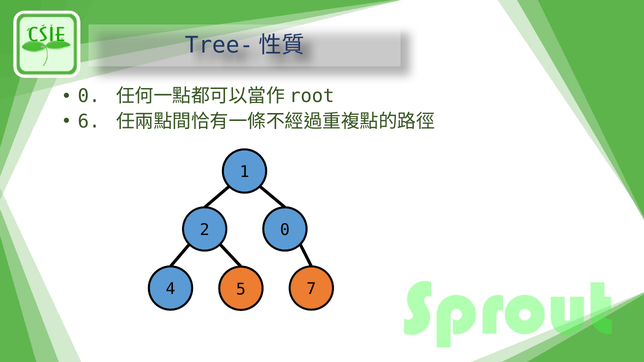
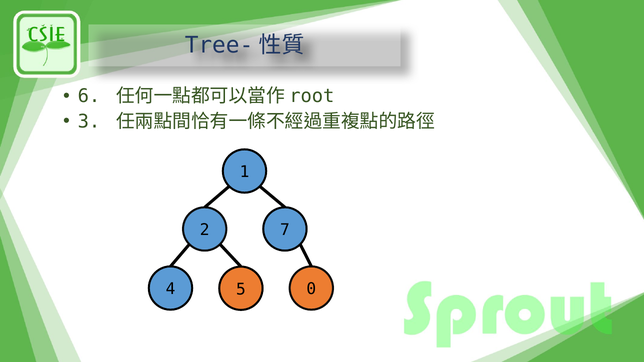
0 at (89, 96): 0 -> 6
6: 6 -> 3
2 0: 0 -> 7
7: 7 -> 0
